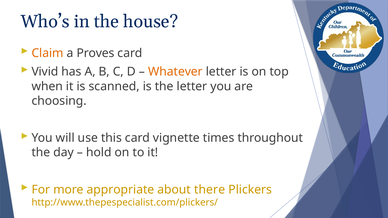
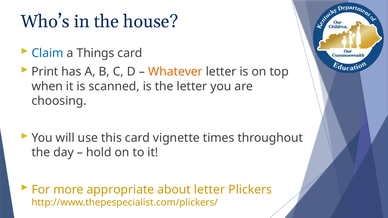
Claim colour: orange -> blue
Proves: Proves -> Things
Vivid: Vivid -> Print
about there: there -> letter
